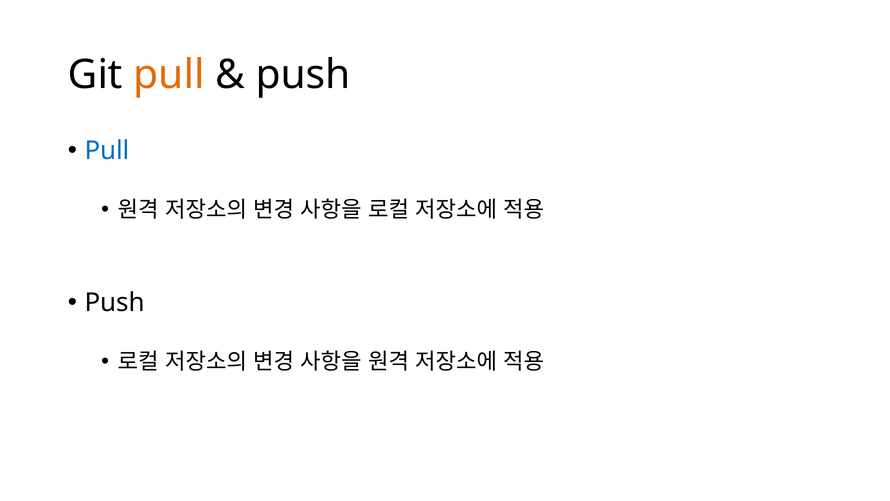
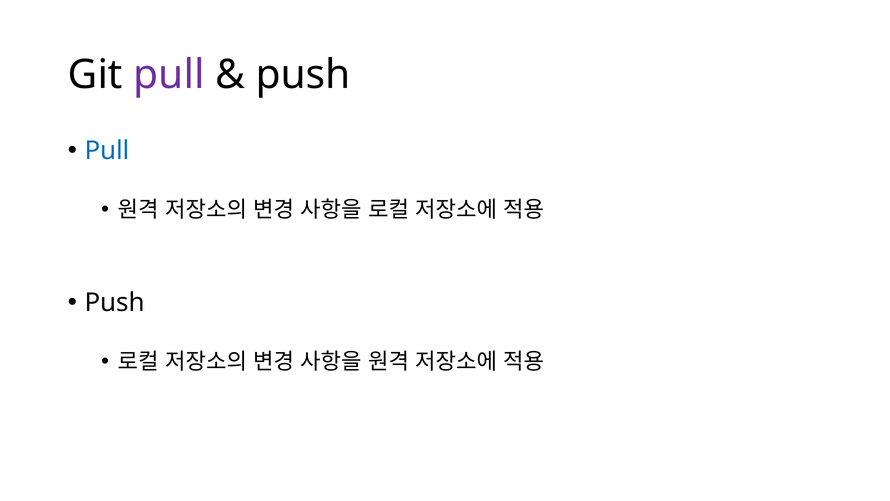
pull at (169, 75) colour: orange -> purple
